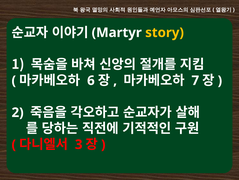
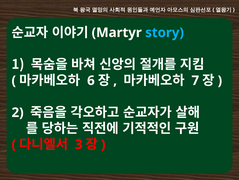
story colour: yellow -> light blue
